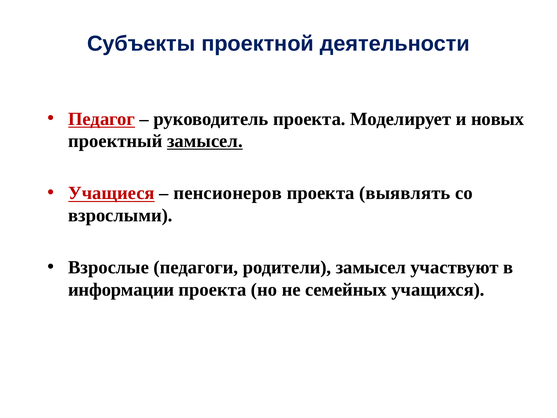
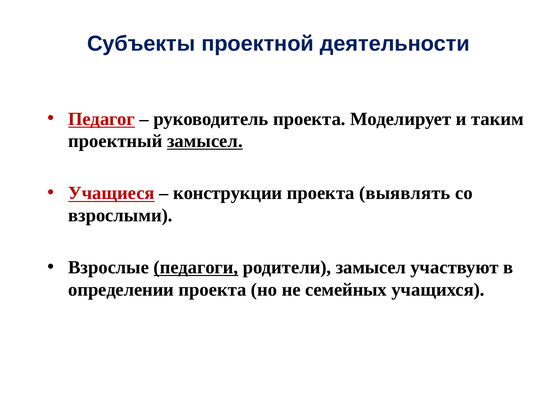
новых: новых -> таким
пенсионеров: пенсионеров -> конструкции
педагоги underline: none -> present
информации: информации -> определении
